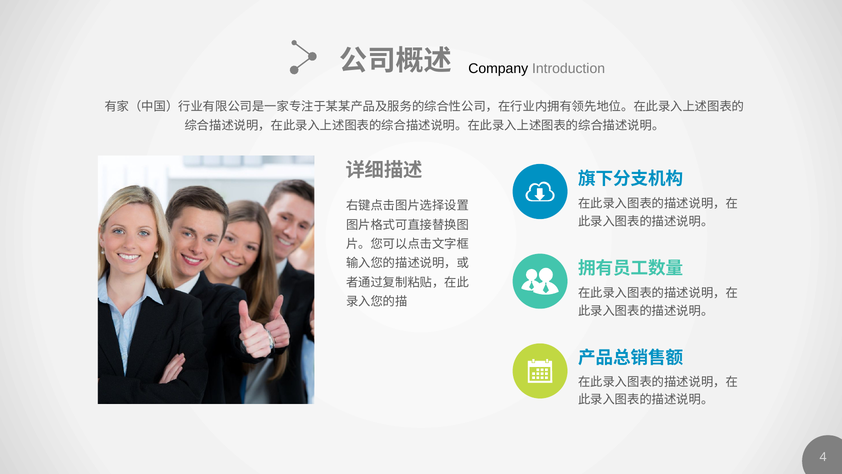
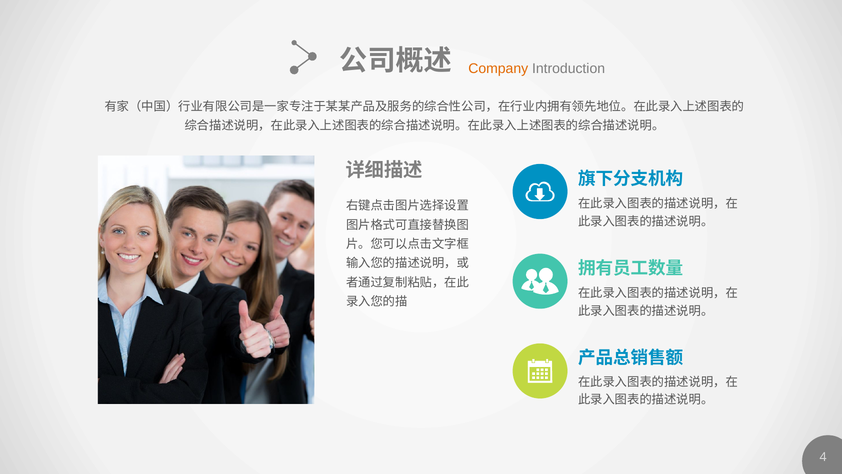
Company colour: black -> orange
